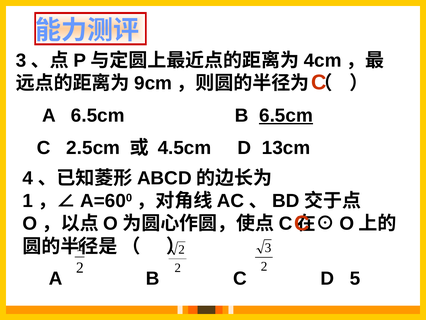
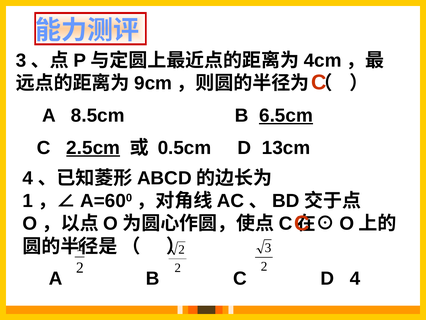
A 6.5cm: 6.5cm -> 8.5cm
2.5cm underline: none -> present
4.5cm: 4.5cm -> 0.5cm
D 5: 5 -> 4
